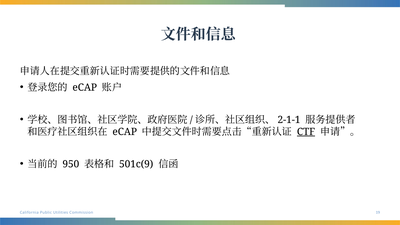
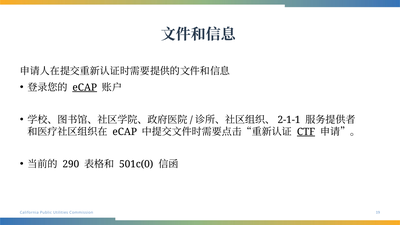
eCAP at (85, 87) underline: none -> present
950: 950 -> 290
501c(9: 501c(9 -> 501c(0
